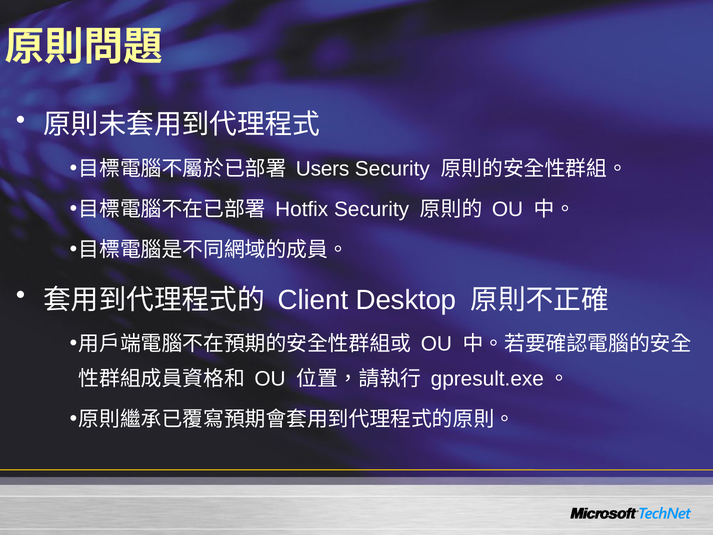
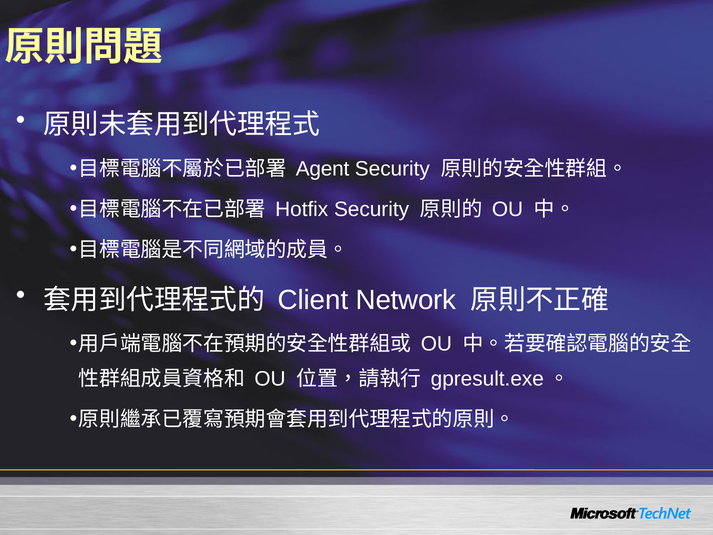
Users: Users -> Agent
Desktop: Desktop -> Network
